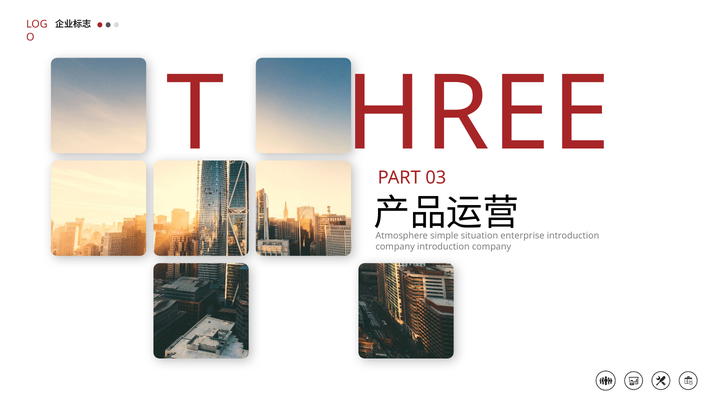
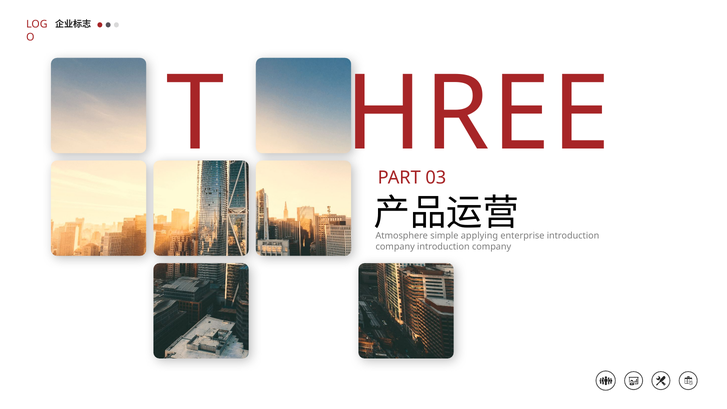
situation: situation -> applying
